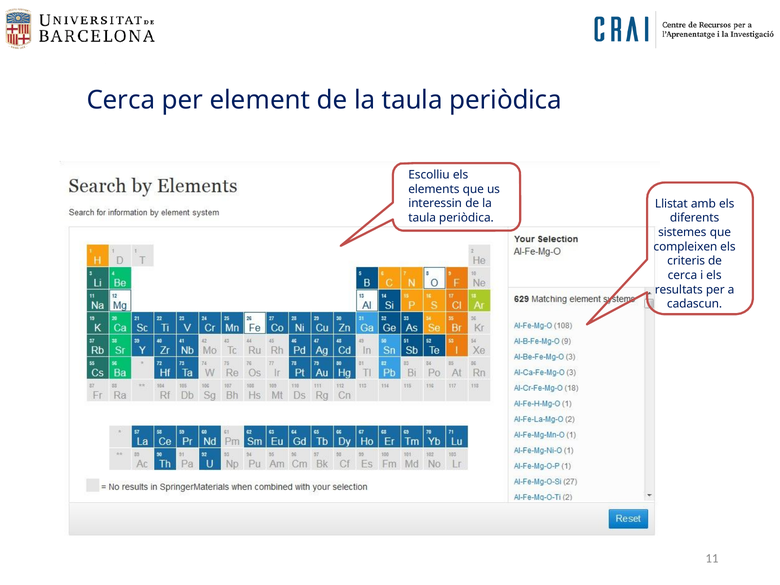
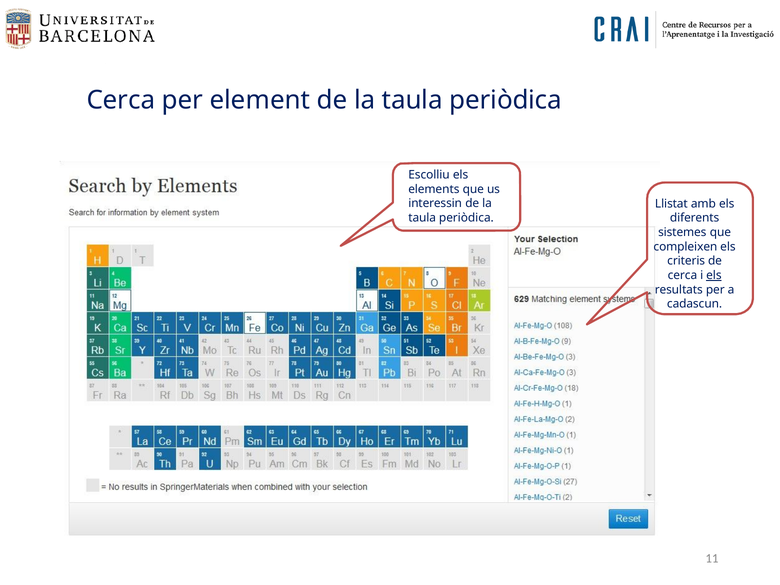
els at (714, 275) underline: none -> present
